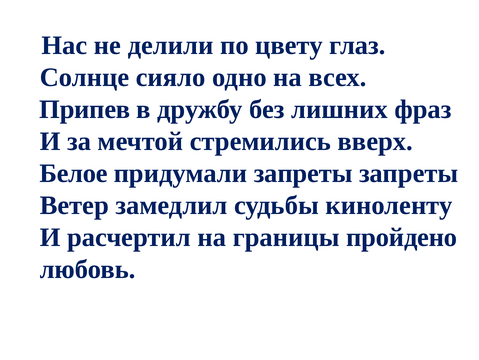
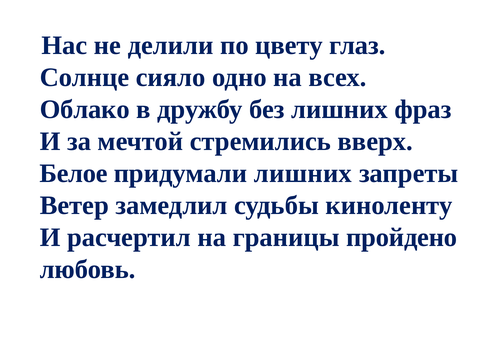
Припев: Припев -> Облако
придумали запреты: запреты -> лишних
